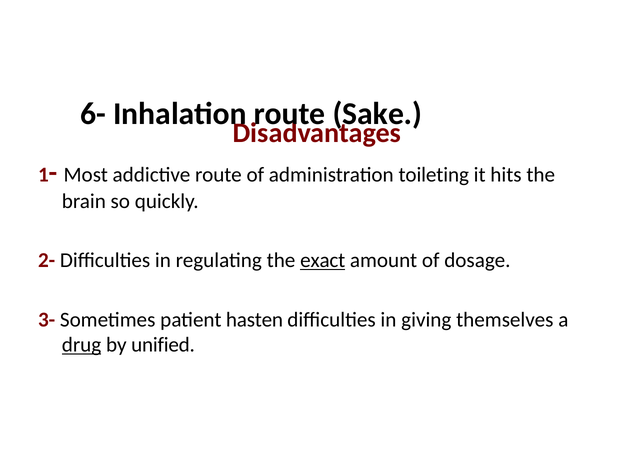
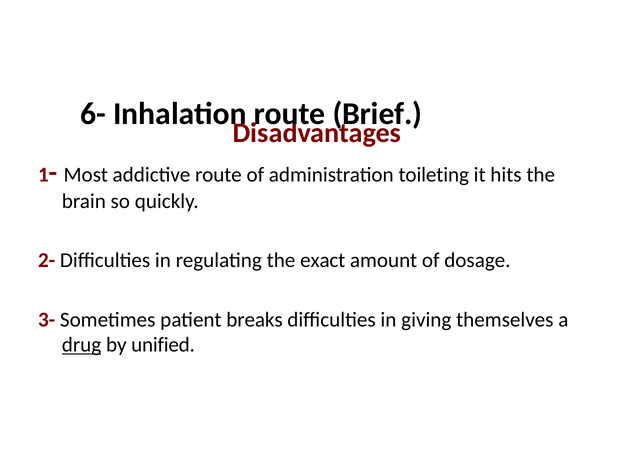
Sake: Sake -> Brief
exact underline: present -> none
hasten: hasten -> breaks
